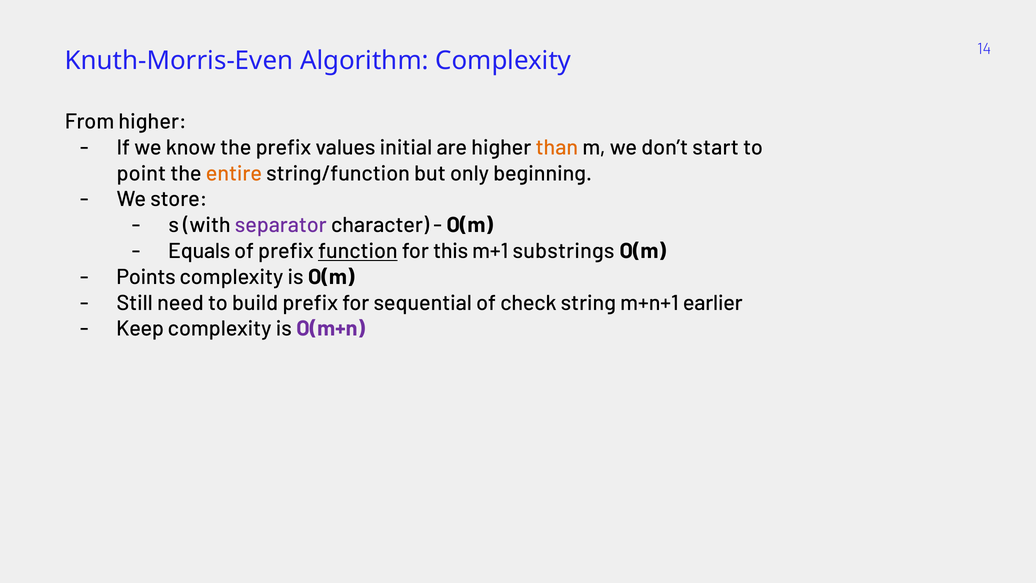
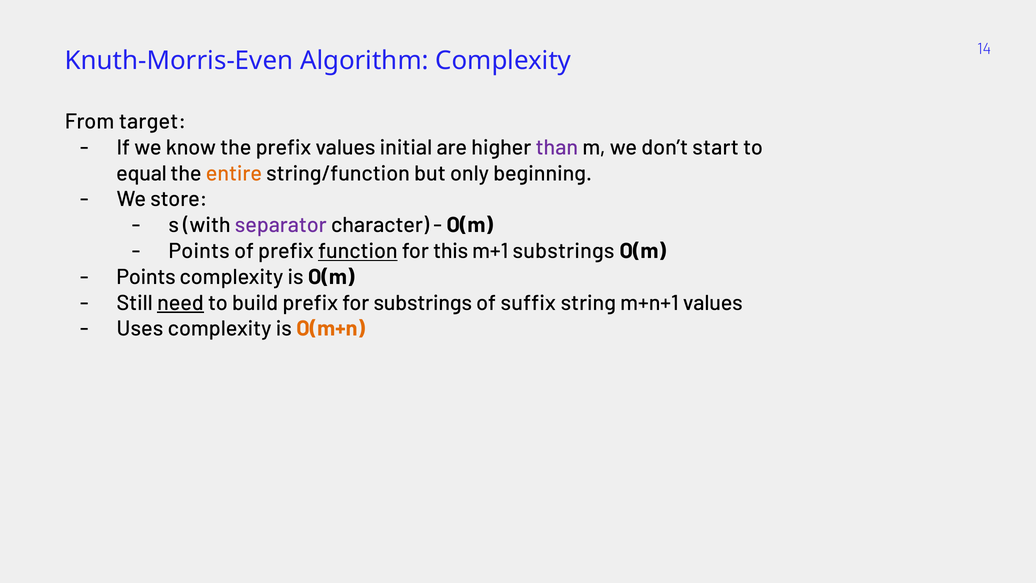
From higher: higher -> target
than colour: orange -> purple
point: point -> equal
Equals at (199, 251): Equals -> Points
need underline: none -> present
for sequential: sequential -> substrings
check: check -> suffix
m+n+1 earlier: earlier -> values
Keep: Keep -> Uses
O(m+n colour: purple -> orange
